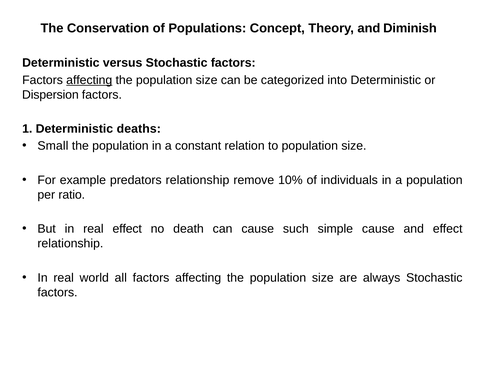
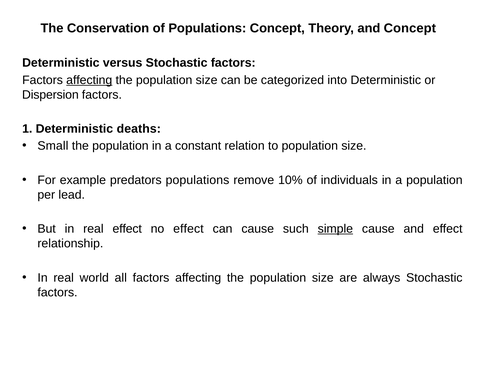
and Diminish: Diminish -> Concept
predators relationship: relationship -> populations
ratio: ratio -> lead
no death: death -> effect
simple underline: none -> present
